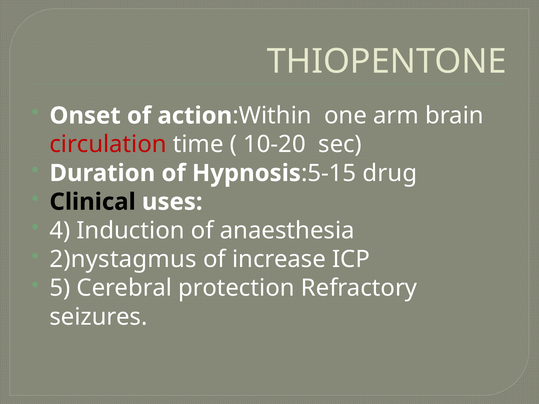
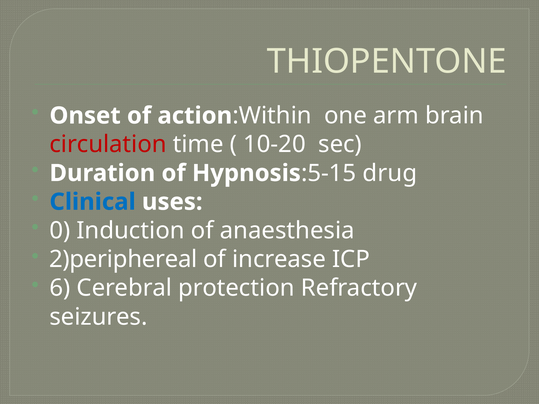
Clinical colour: black -> blue
4: 4 -> 0
2)nystagmus: 2)nystagmus -> 2)periphereal
5: 5 -> 6
